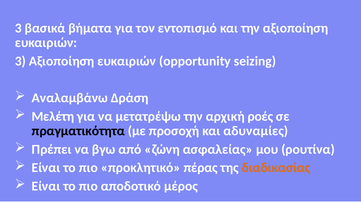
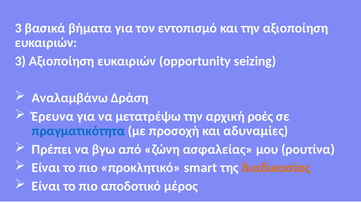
Μελέτη: Μελέτη -> Έρευνα
πραγματικότητα colour: black -> blue
πέρας: πέρας -> smart
